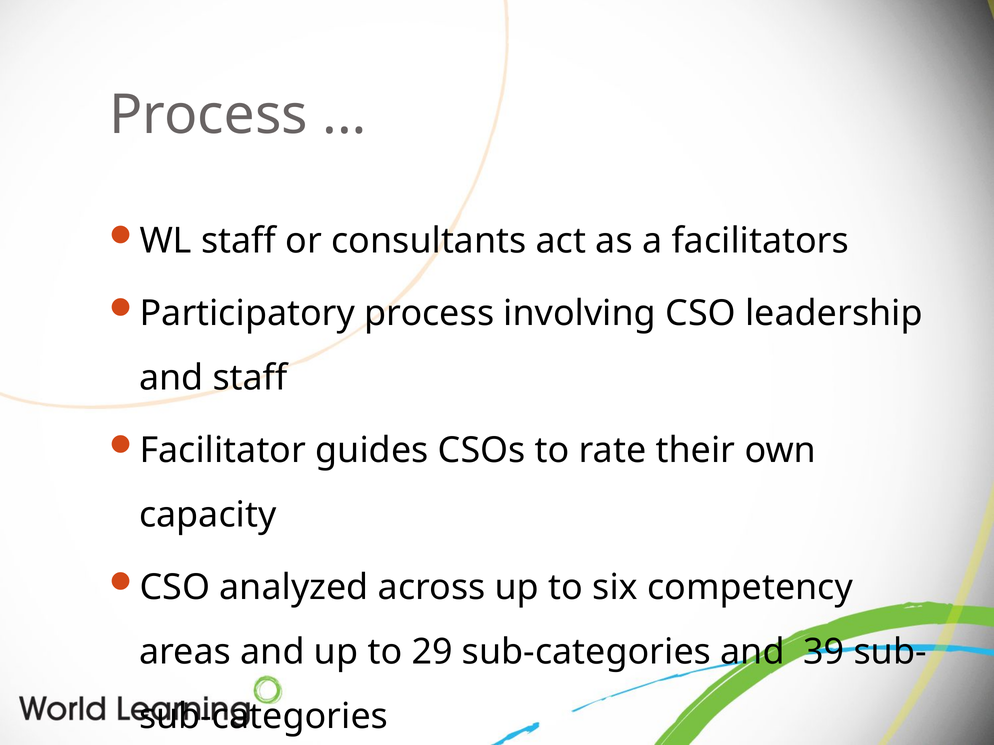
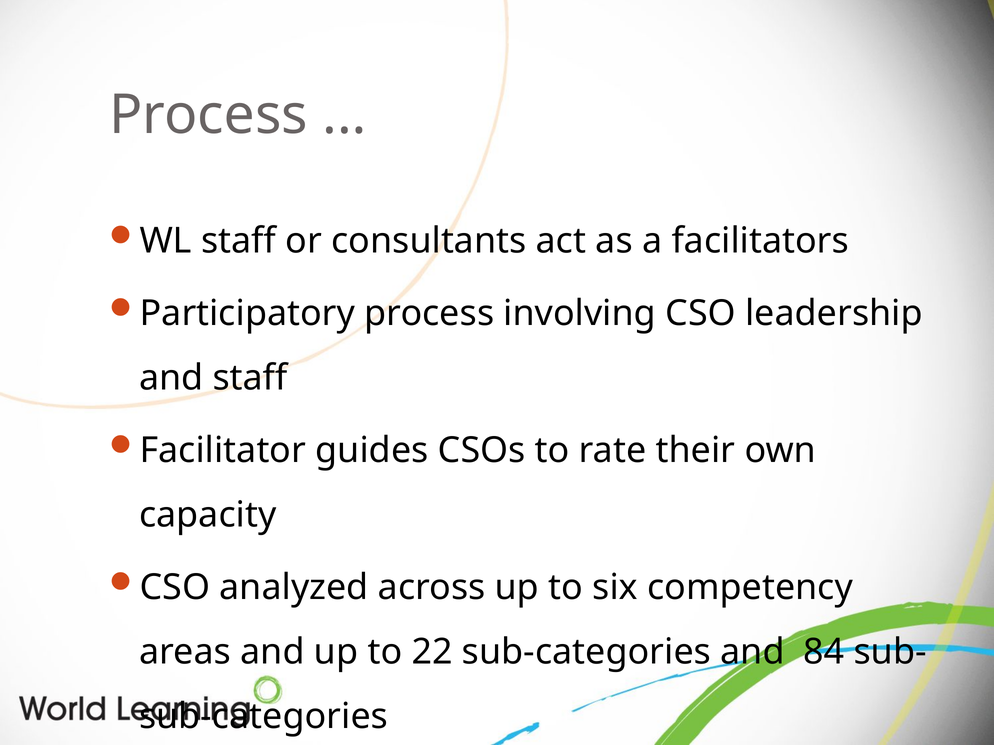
29: 29 -> 22
39: 39 -> 84
